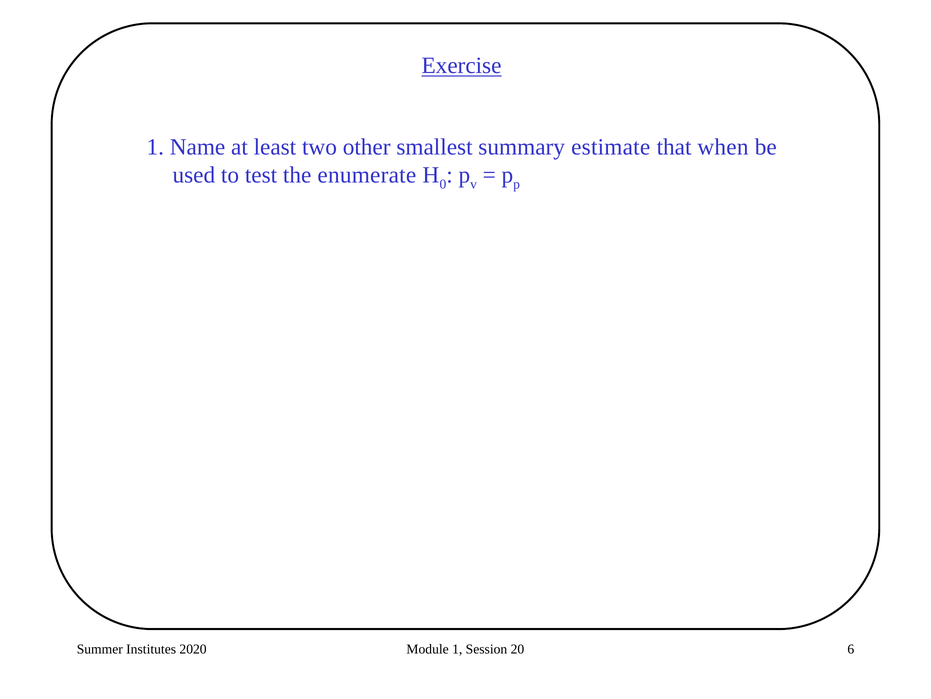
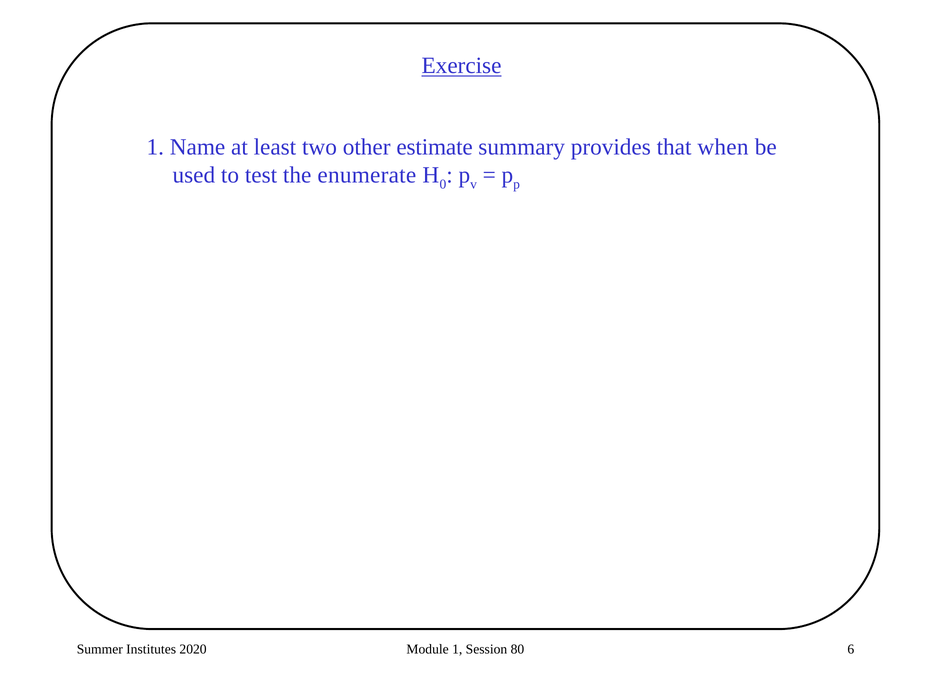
smallest: smallest -> estimate
estimate: estimate -> provides
20: 20 -> 80
